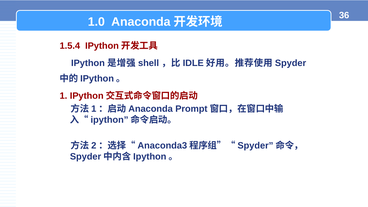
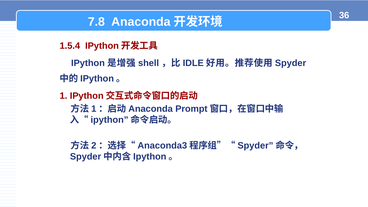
1.0: 1.0 -> 7.8
